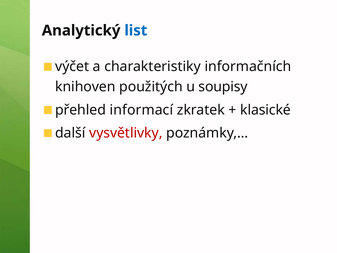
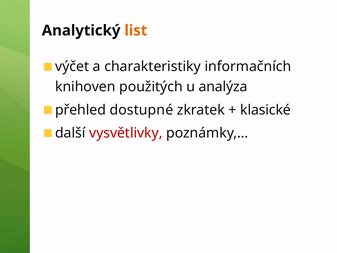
list colour: blue -> orange
soupisy: soupisy -> analýza
informací: informací -> dostupné
